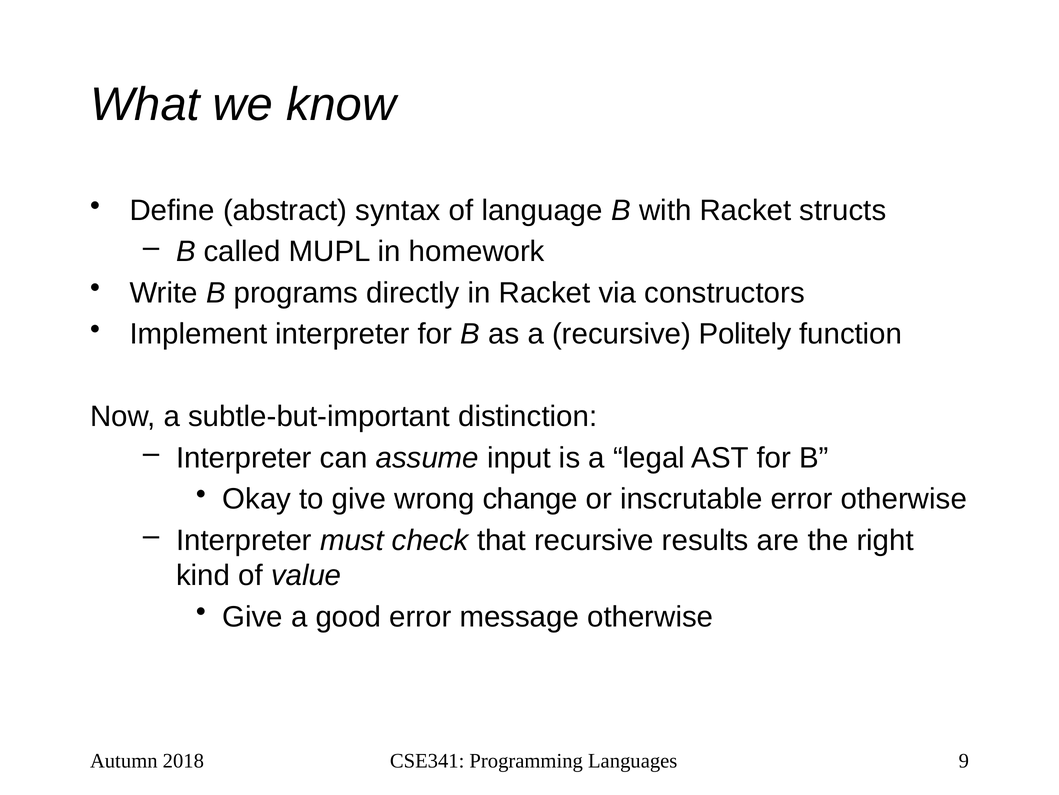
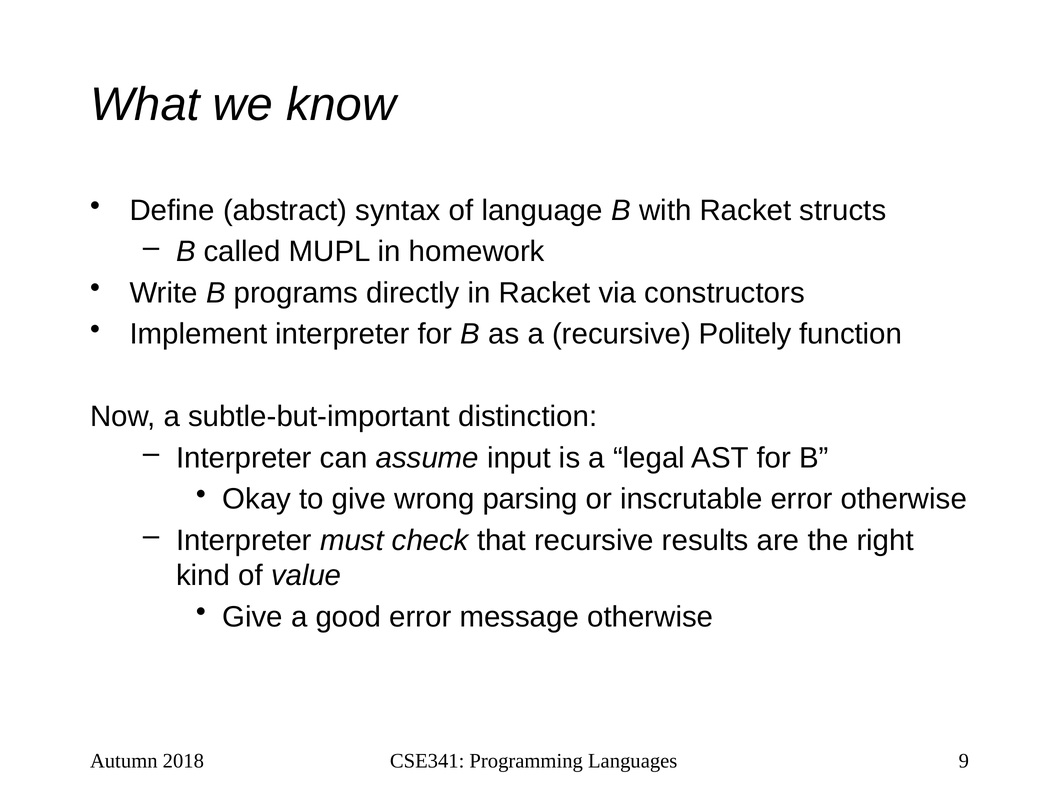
change: change -> parsing
